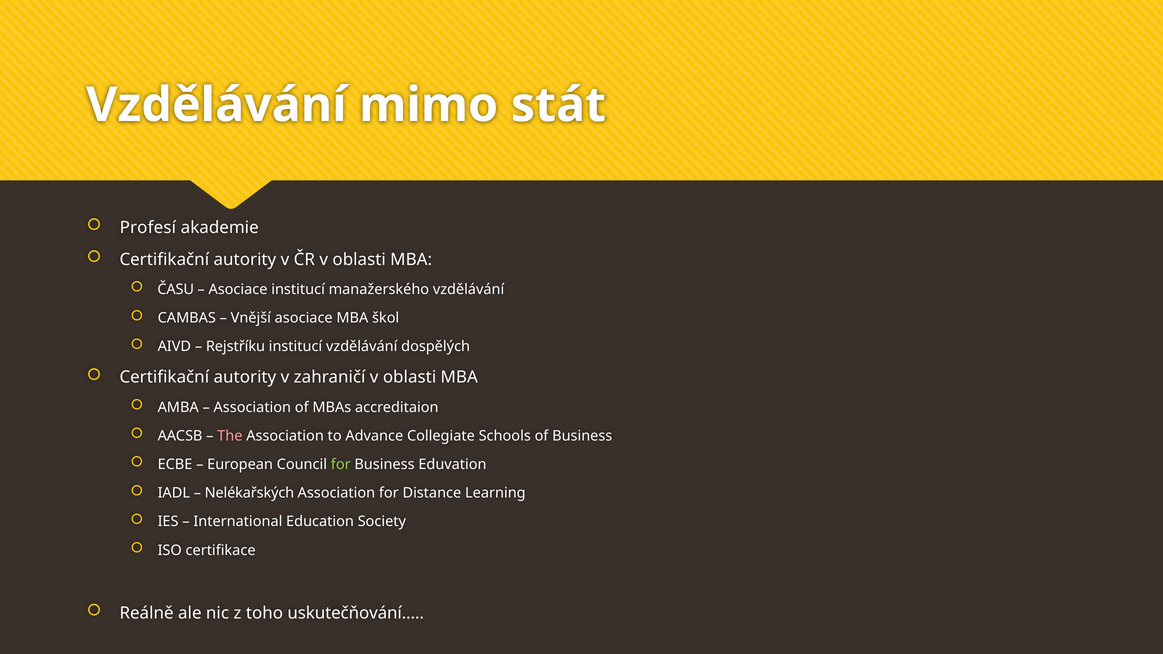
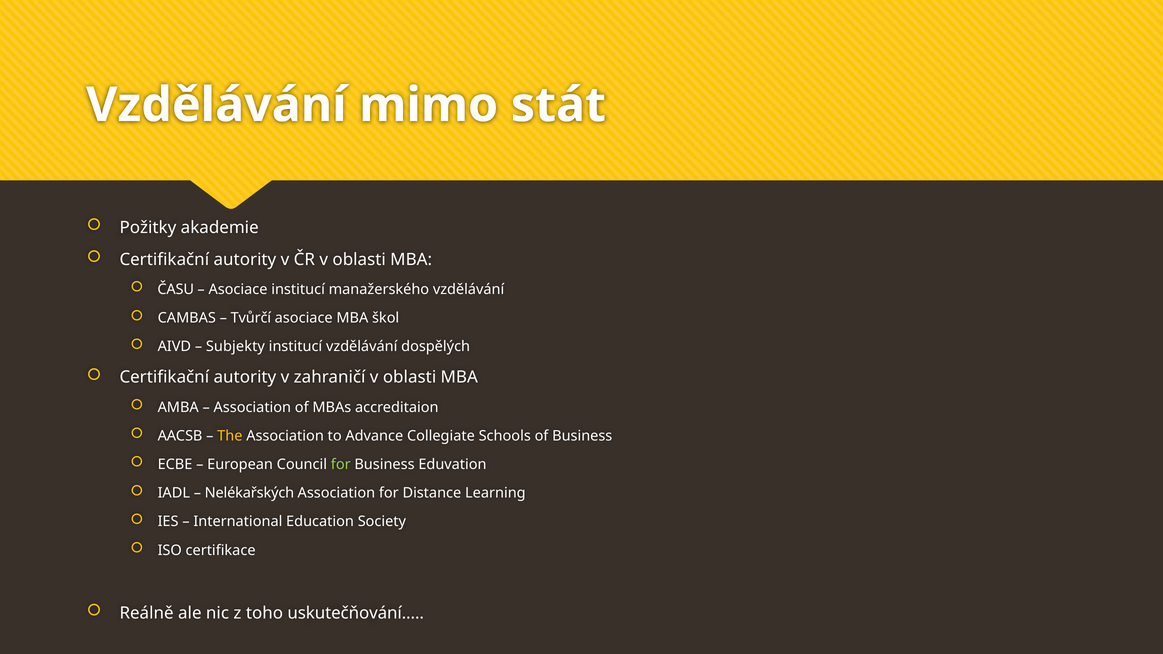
Profesí: Profesí -> Požitky
Vnější: Vnější -> Tvůrčí
Rejstříku: Rejstříku -> Subjekty
The colour: pink -> yellow
